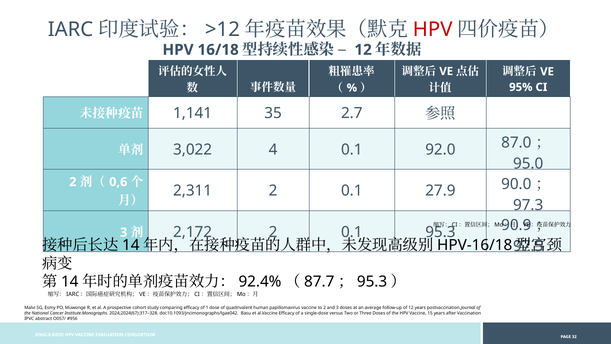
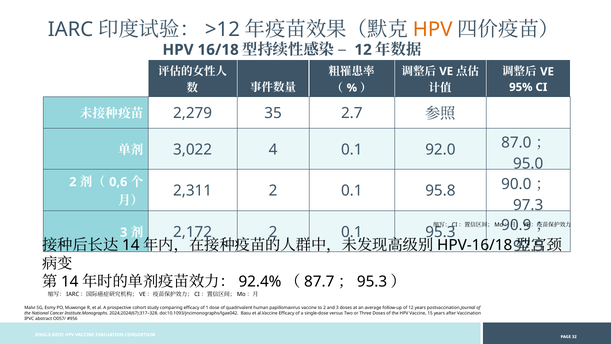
HPV at (433, 29) colour: red -> orange
1,141: 1,141 -> 2,279
27.9: 27.9 -> 95.8
